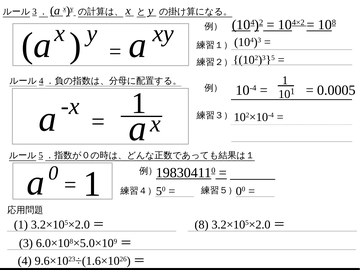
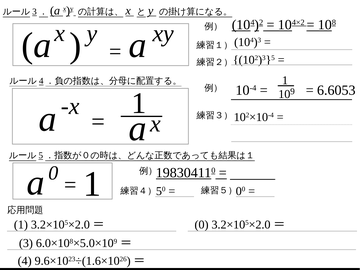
0.0005: 0.0005 -> 6.6053
10 1: 1 -> 9
3.2×105×2.0＝ 8: 8 -> 0
